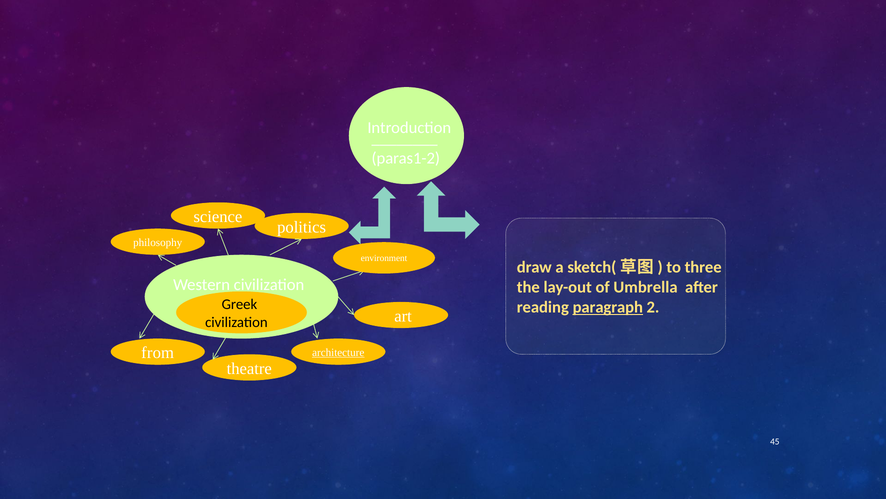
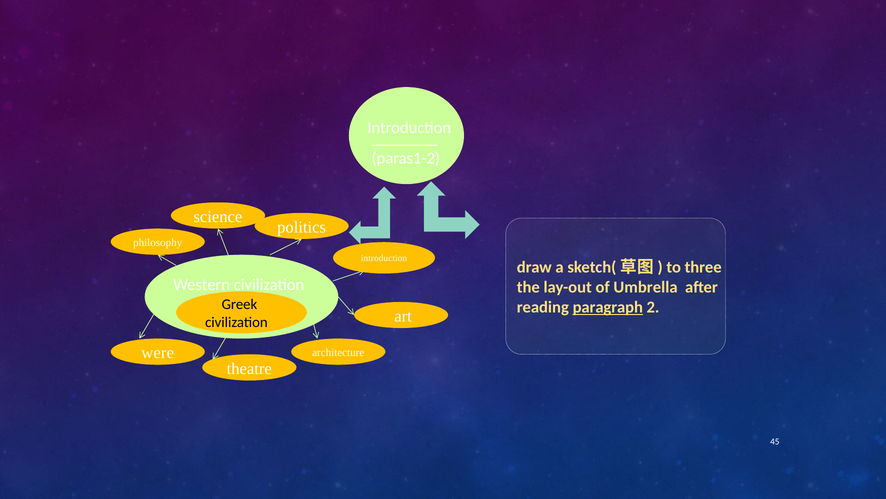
environment at (384, 258): environment -> introduction
from: from -> were
architecture underline: present -> none
